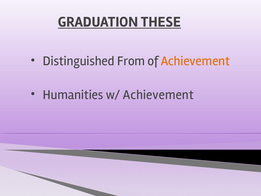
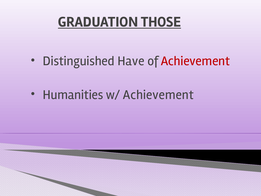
THESE: THESE -> THOSE
From: From -> Have
Achievement at (195, 61) colour: orange -> red
